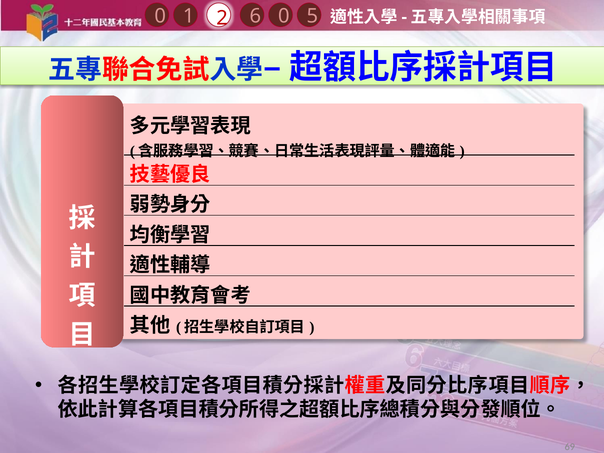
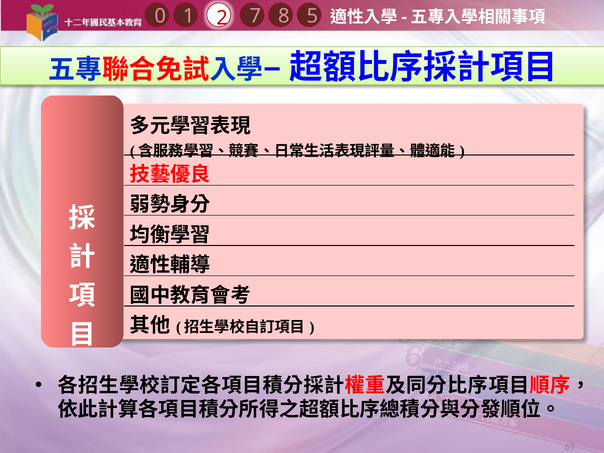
1 0: 0 -> 8
6: 6 -> 7
